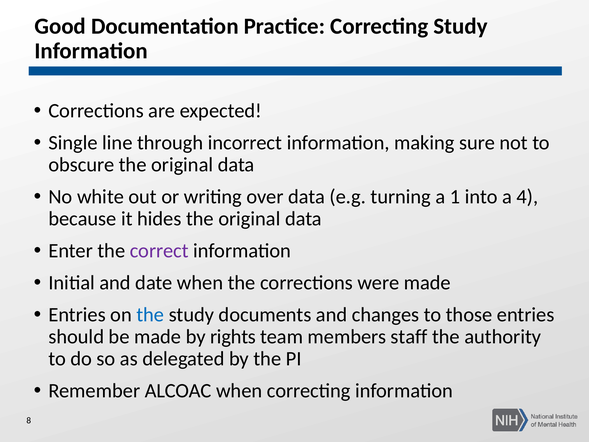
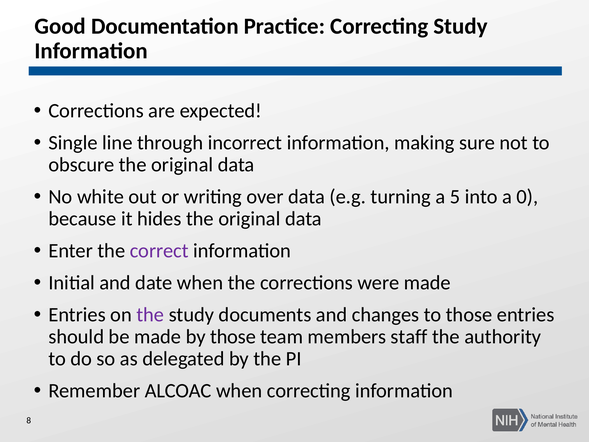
1: 1 -> 5
4: 4 -> 0
the at (150, 314) colour: blue -> purple
by rights: rights -> those
